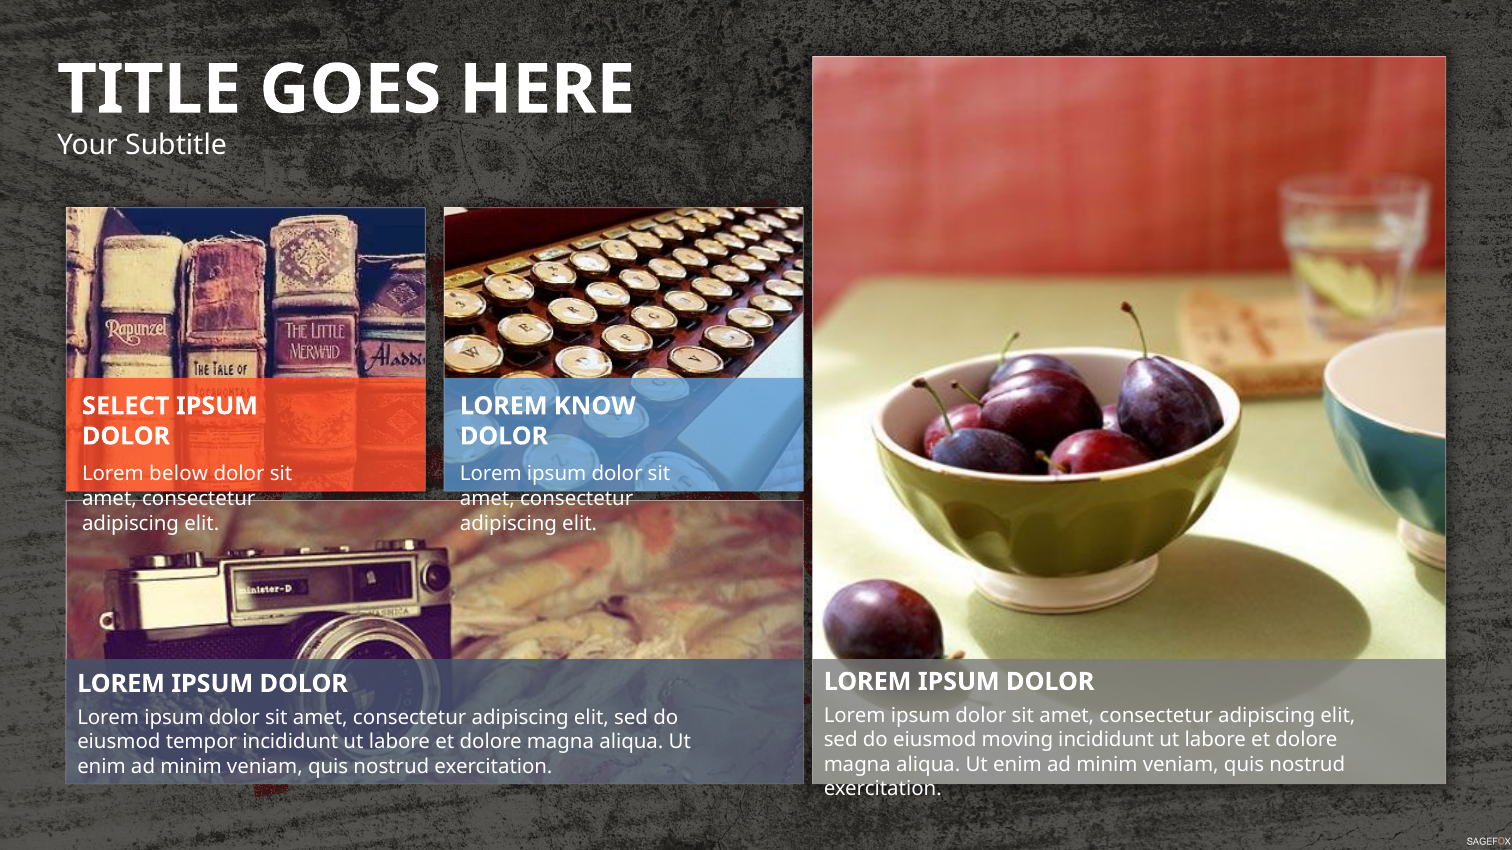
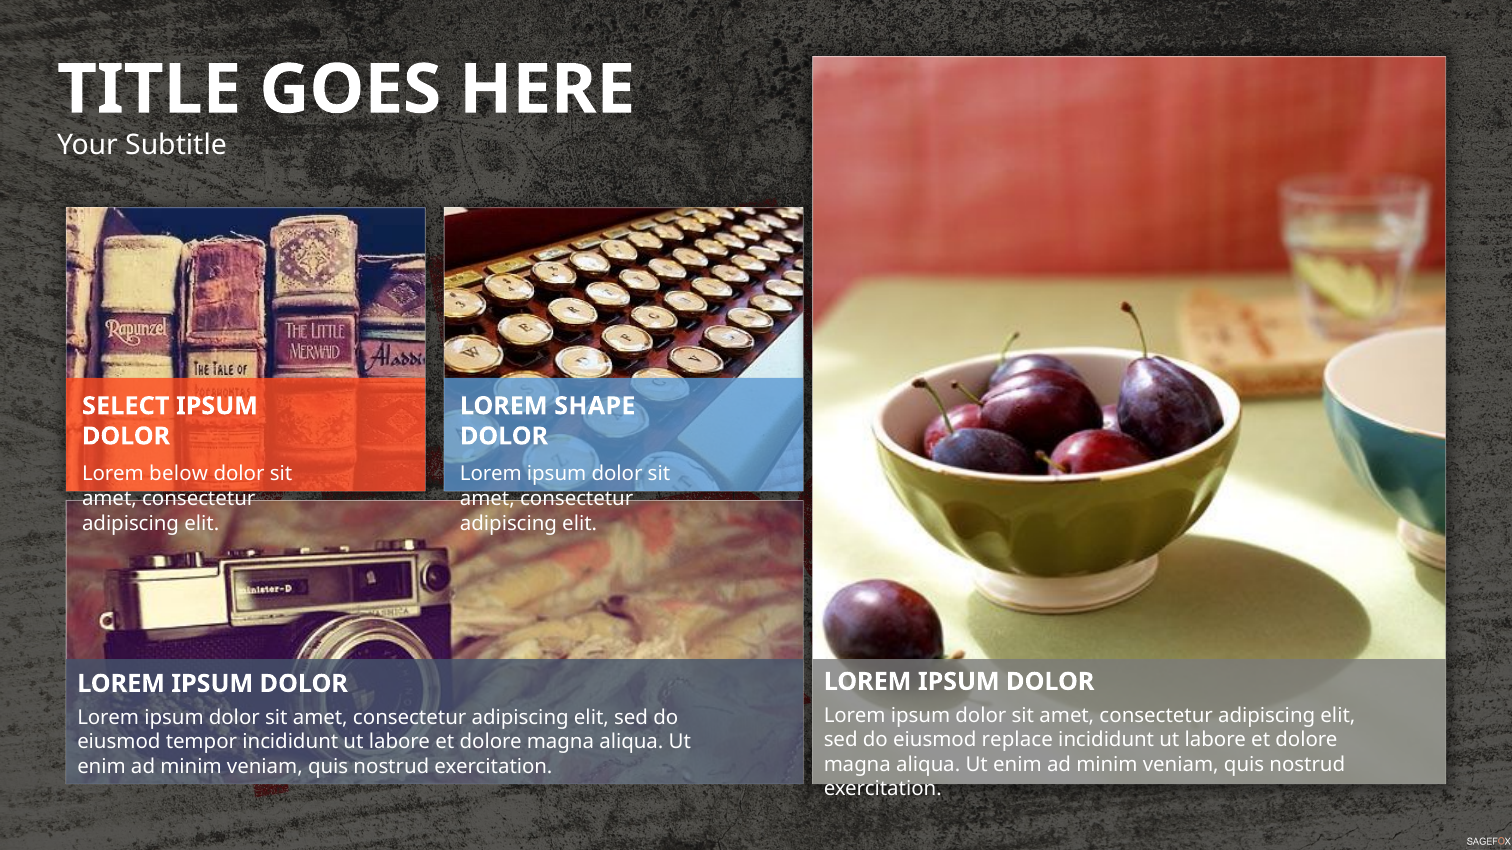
KNOW: KNOW -> SHAPE
moving: moving -> replace
